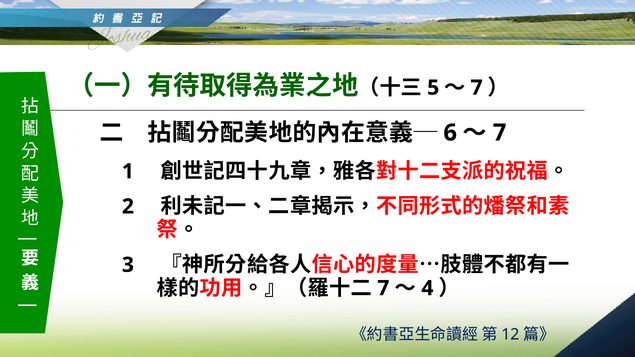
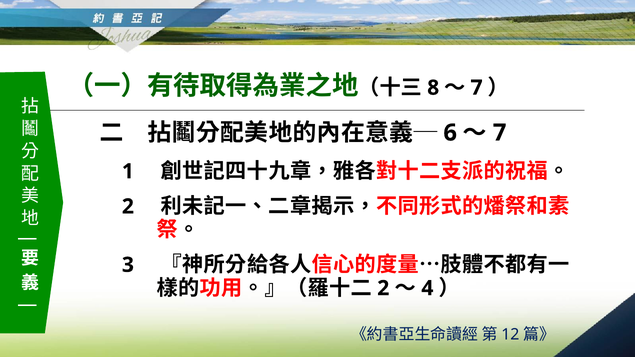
5: 5 -> 8
7 at (383, 288): 7 -> 2
